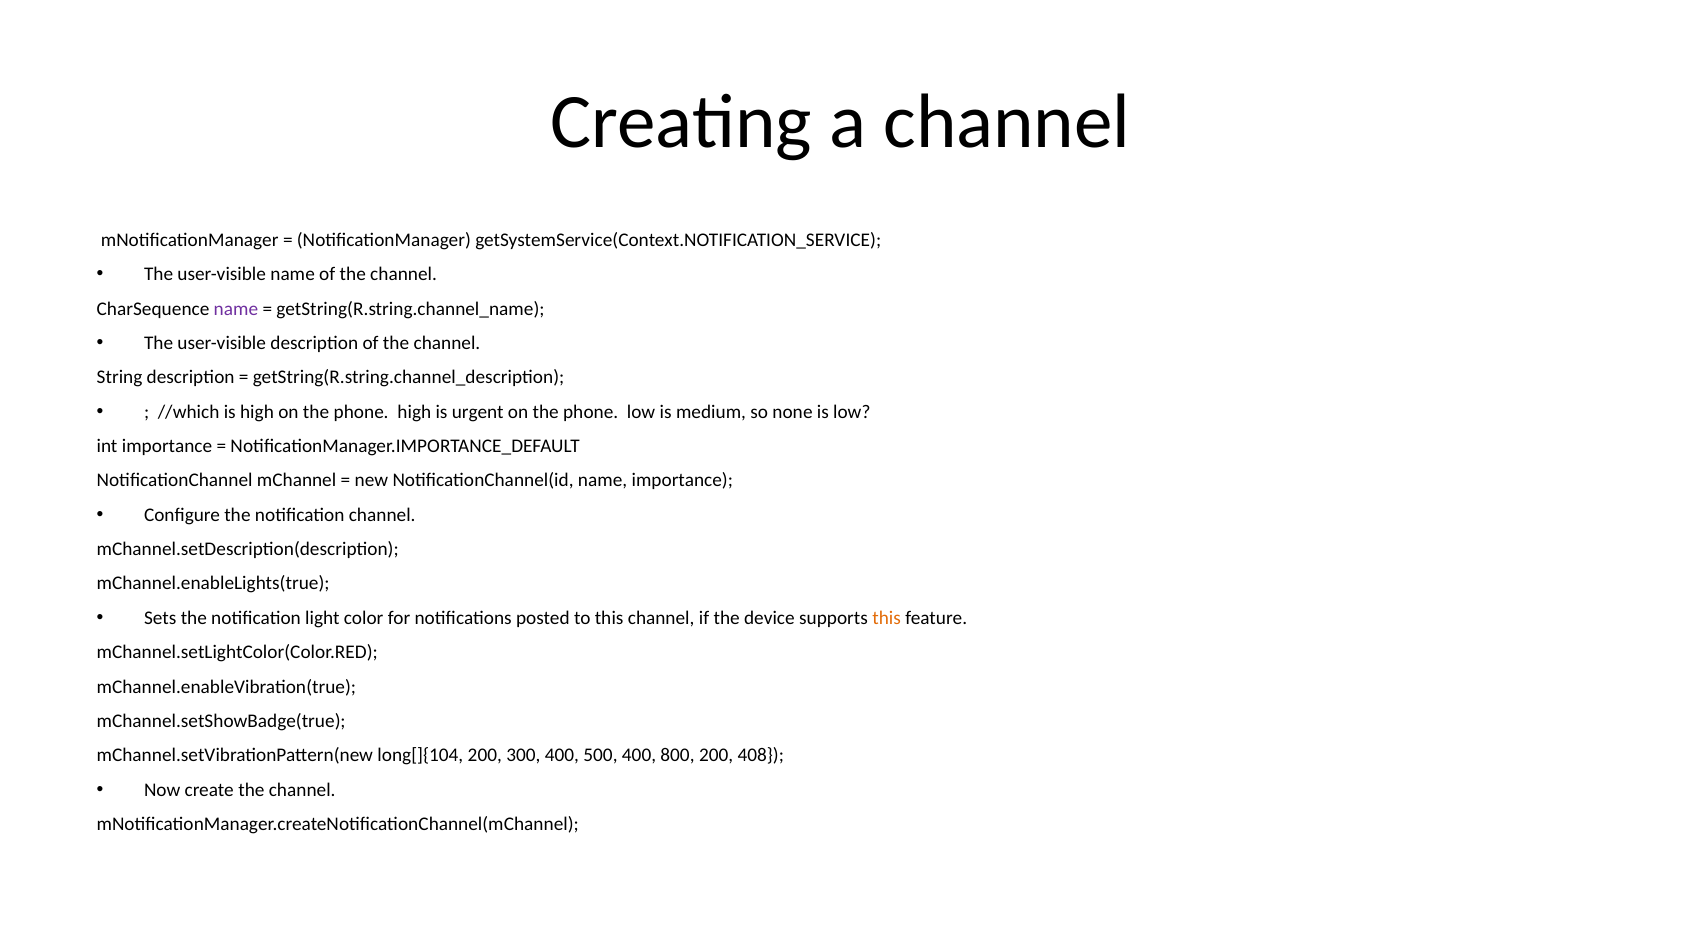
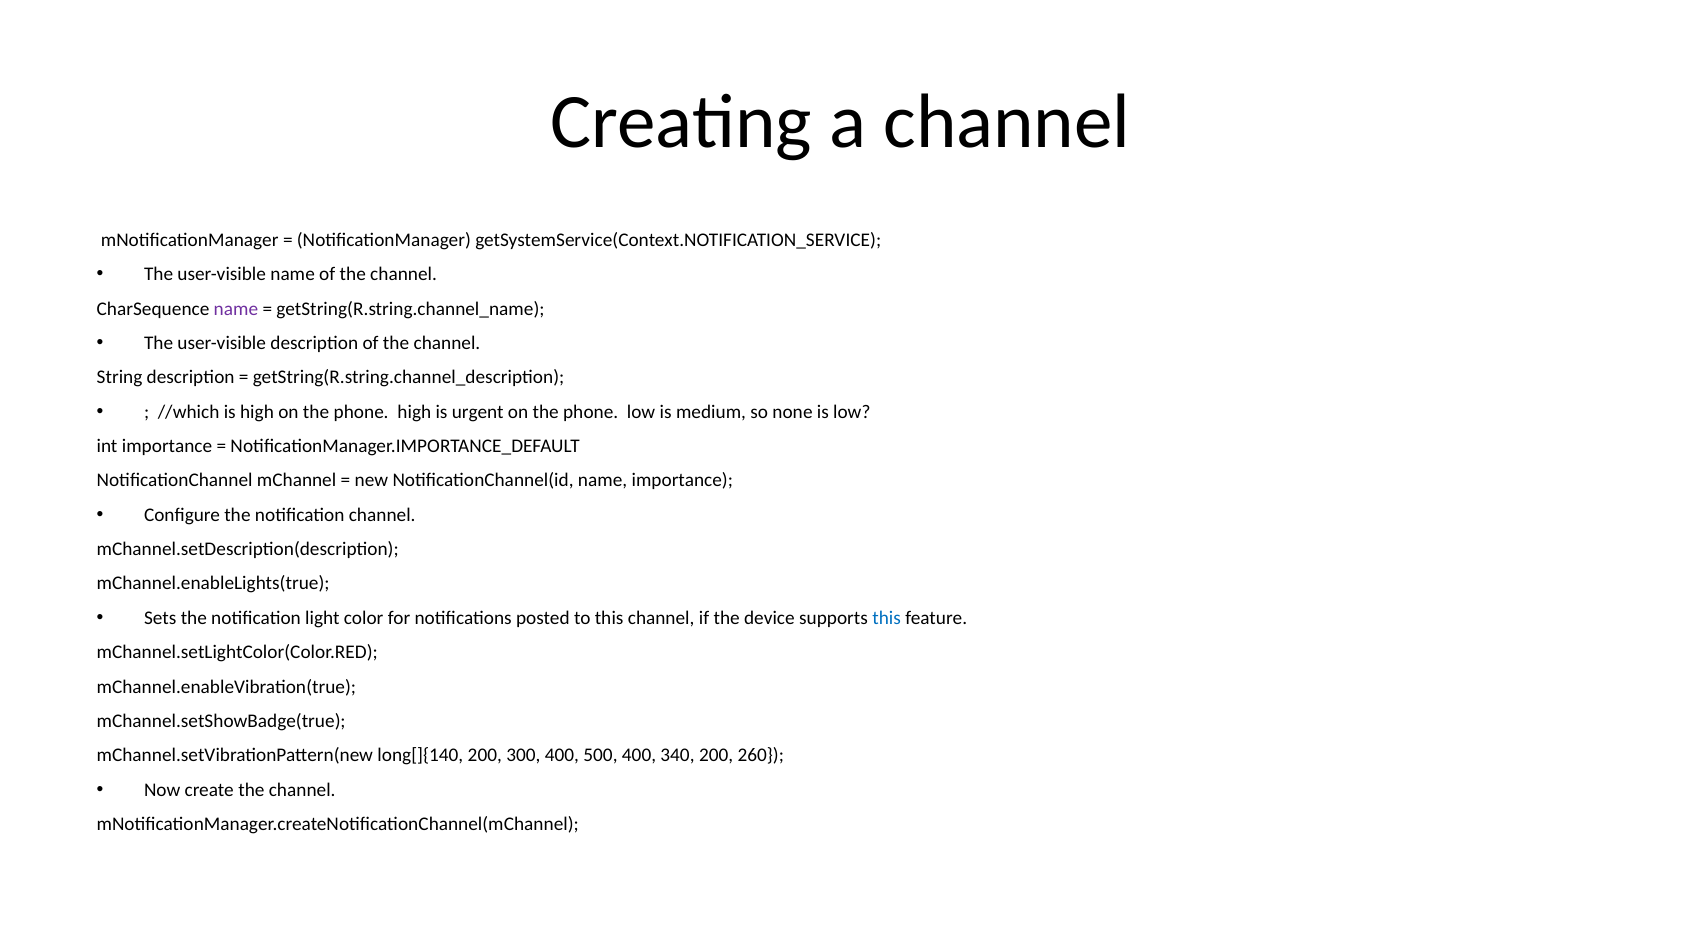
this at (887, 618) colour: orange -> blue
long[]{104: long[]{104 -> long[]{140
800: 800 -> 340
408: 408 -> 260
